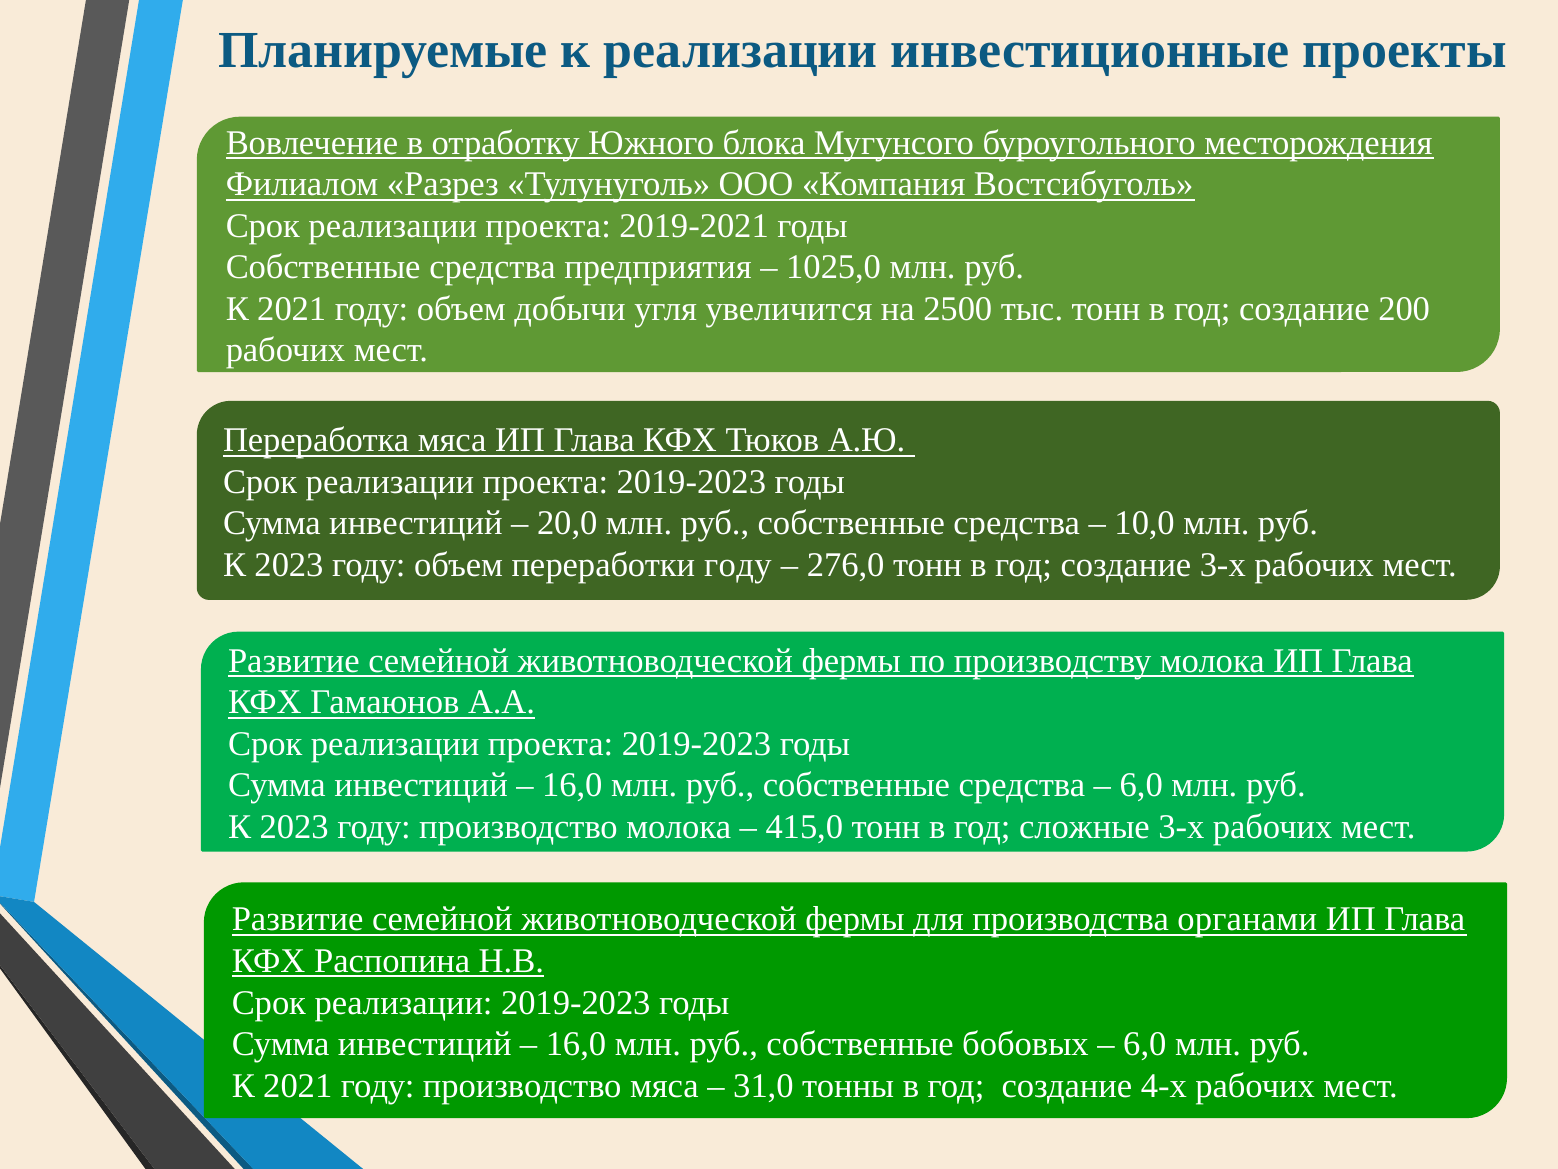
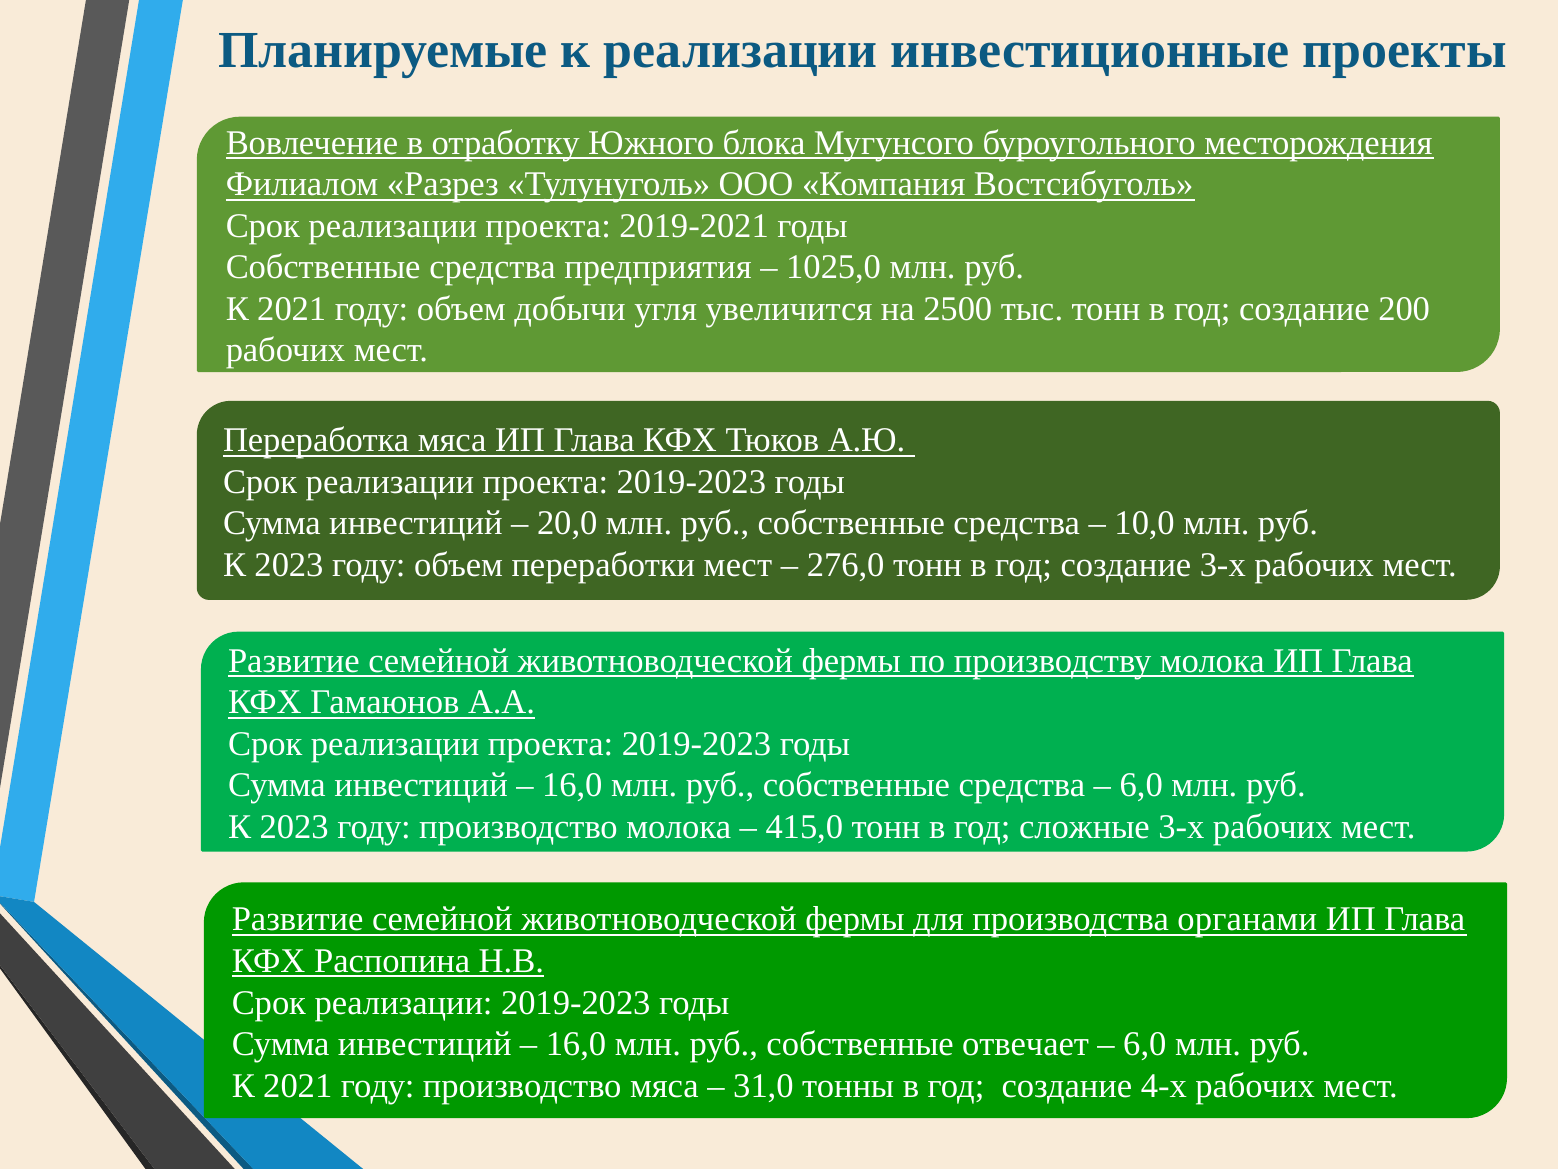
переработки году: году -> мест
бобовых: бобовых -> отвечает
